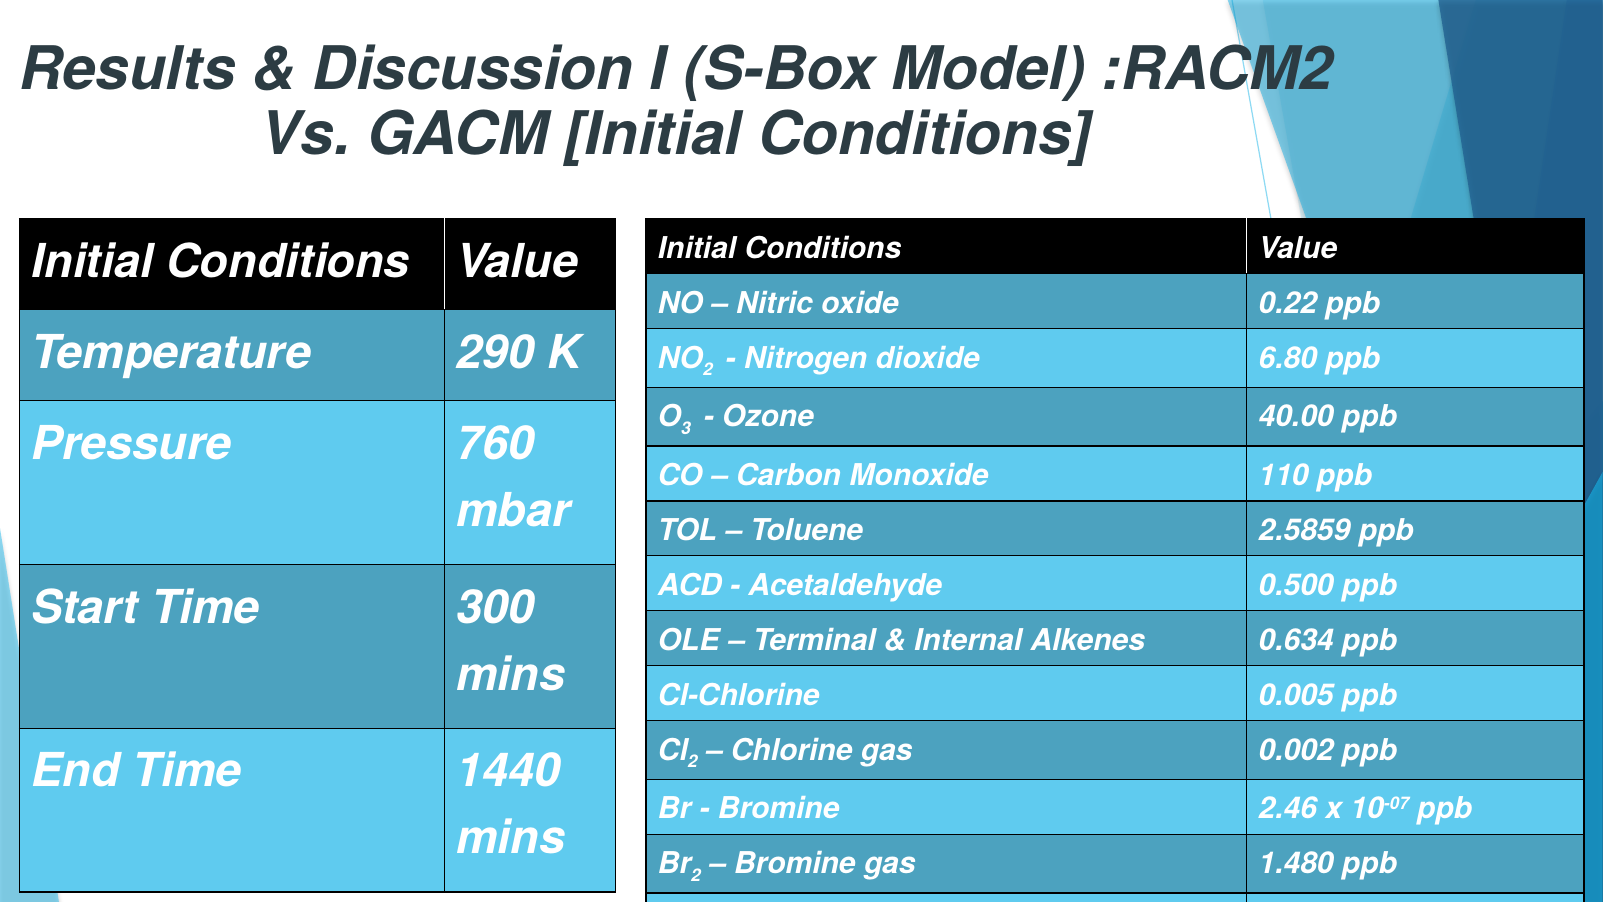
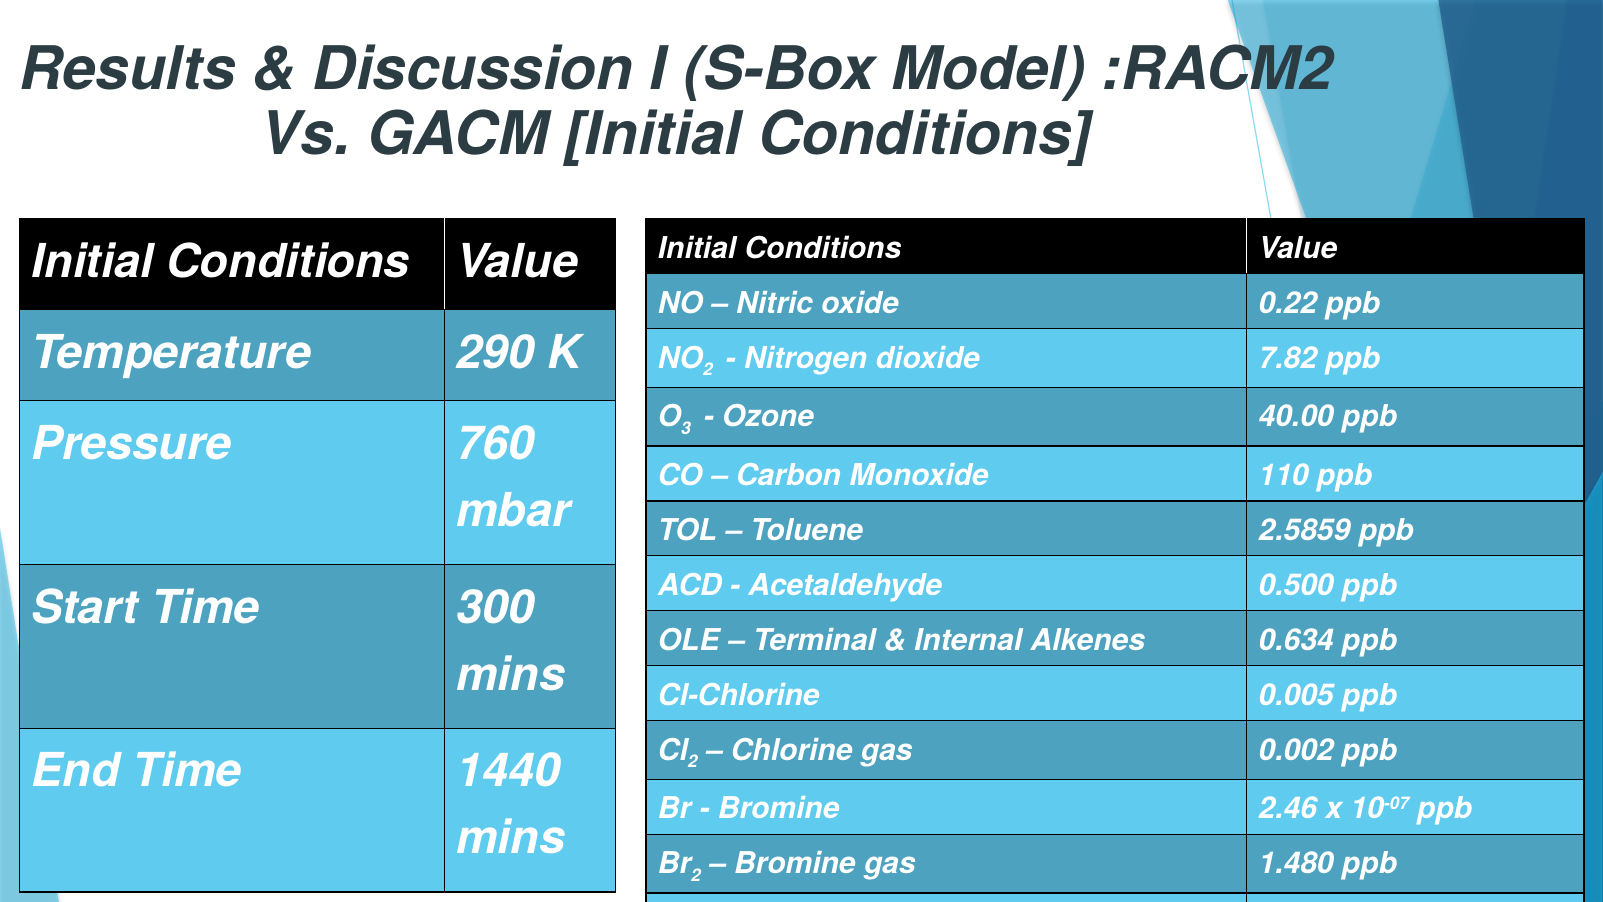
6.80: 6.80 -> 7.82
